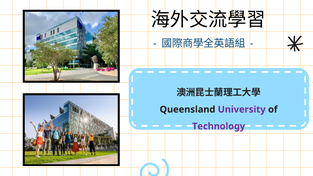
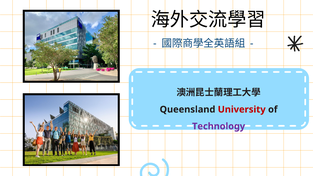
University colour: purple -> red
